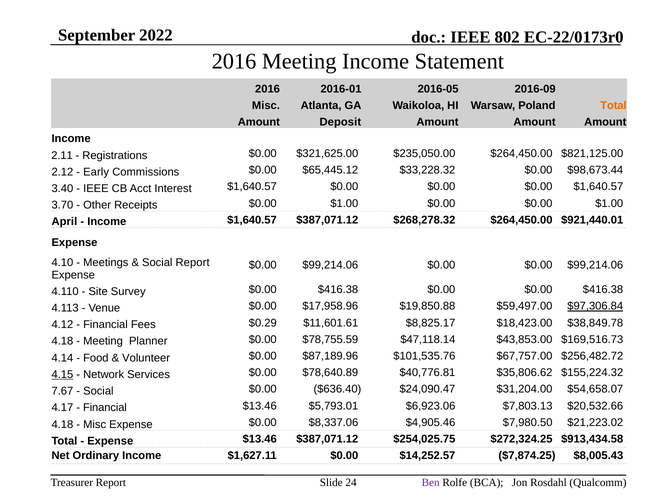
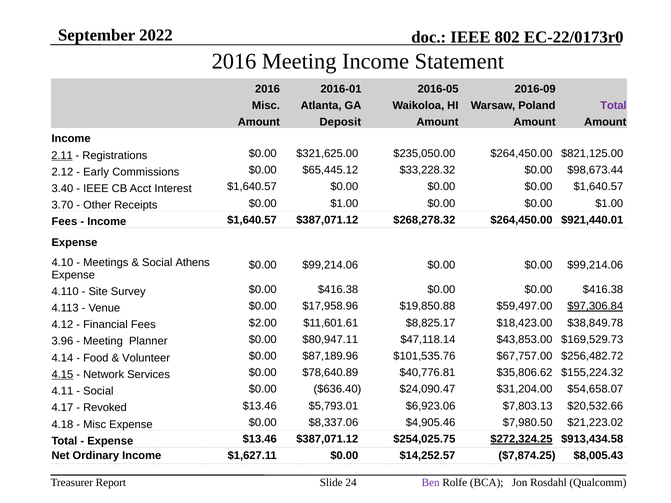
Total at (613, 106) colour: orange -> purple
2.11 underline: none -> present
April at (64, 222): April -> Fees
Social Report: Report -> Athens
$0.29: $0.29 -> $2.00
4.18 at (62, 341): 4.18 -> 3.96
$78,755.59: $78,755.59 -> $80,947.11
$169,516.73: $169,516.73 -> $169,529.73
7.67: 7.67 -> 4.11
Financial at (105, 408): Financial -> Revoked
$272,324.25 underline: none -> present
